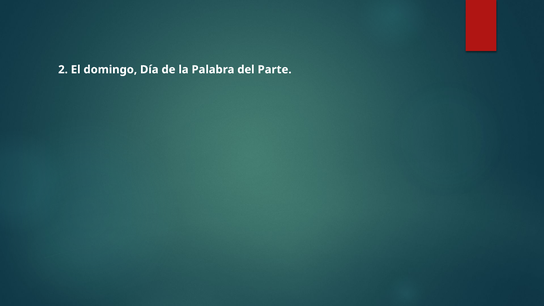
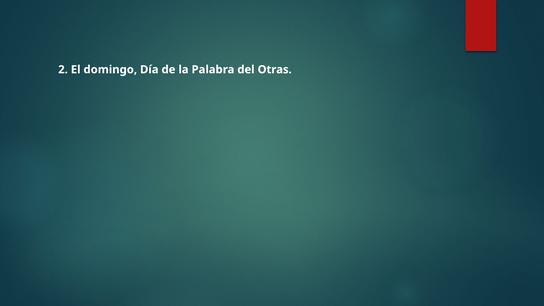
Parte: Parte -> Otras
